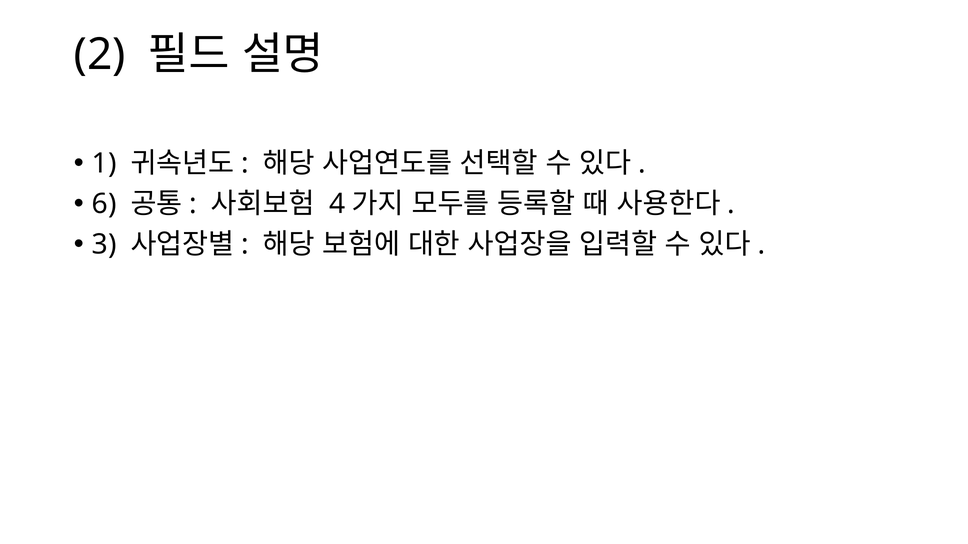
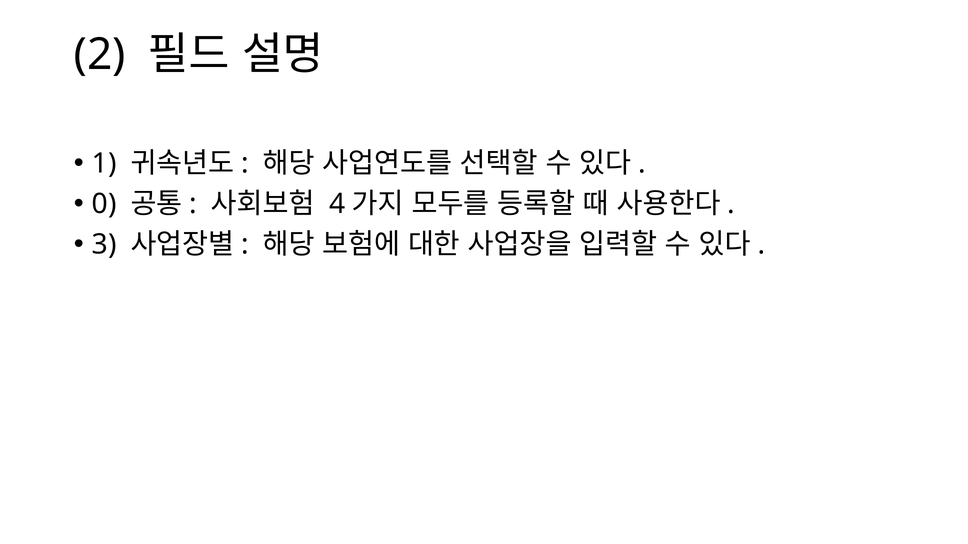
6: 6 -> 0
